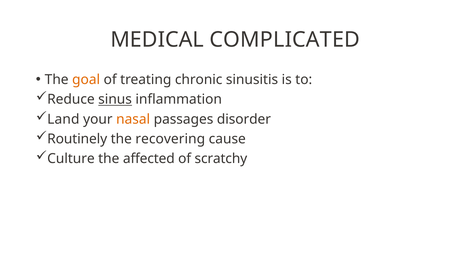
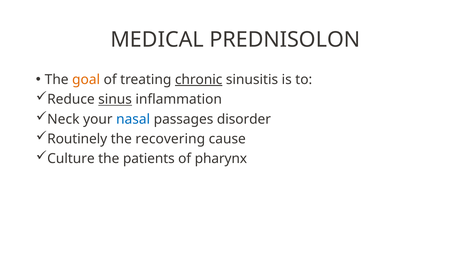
COMPLICATED: COMPLICATED -> PREDNISOLON
chronic underline: none -> present
Land: Land -> Neck
nasal colour: orange -> blue
affected: affected -> patients
scratchy: scratchy -> pharynx
